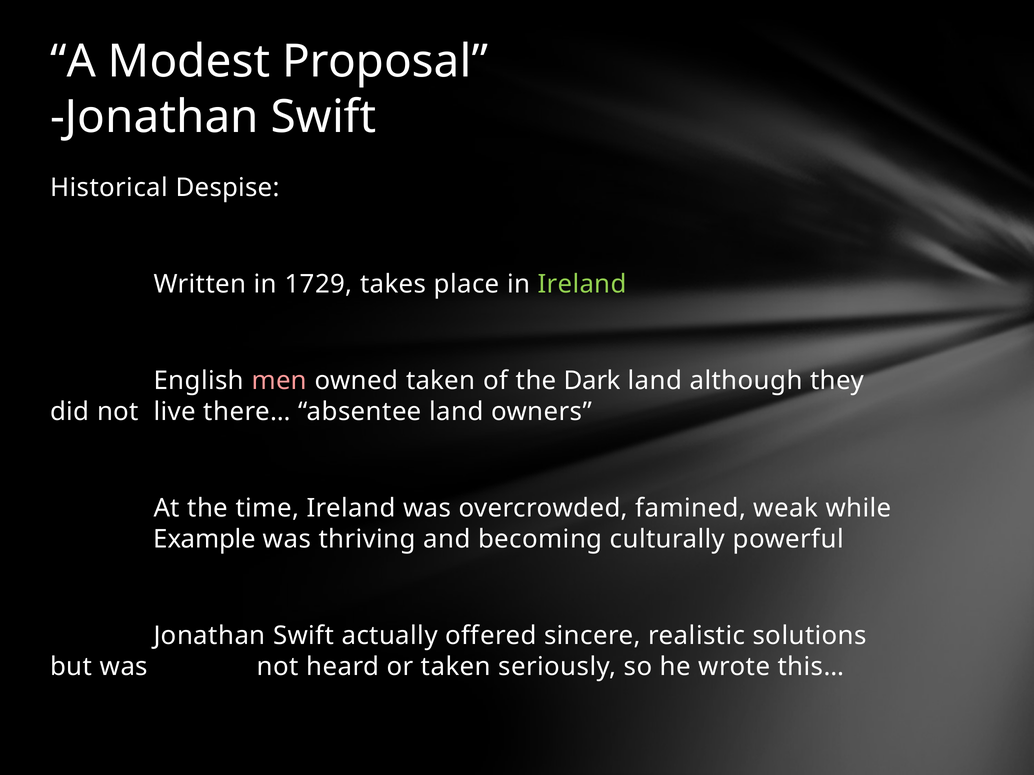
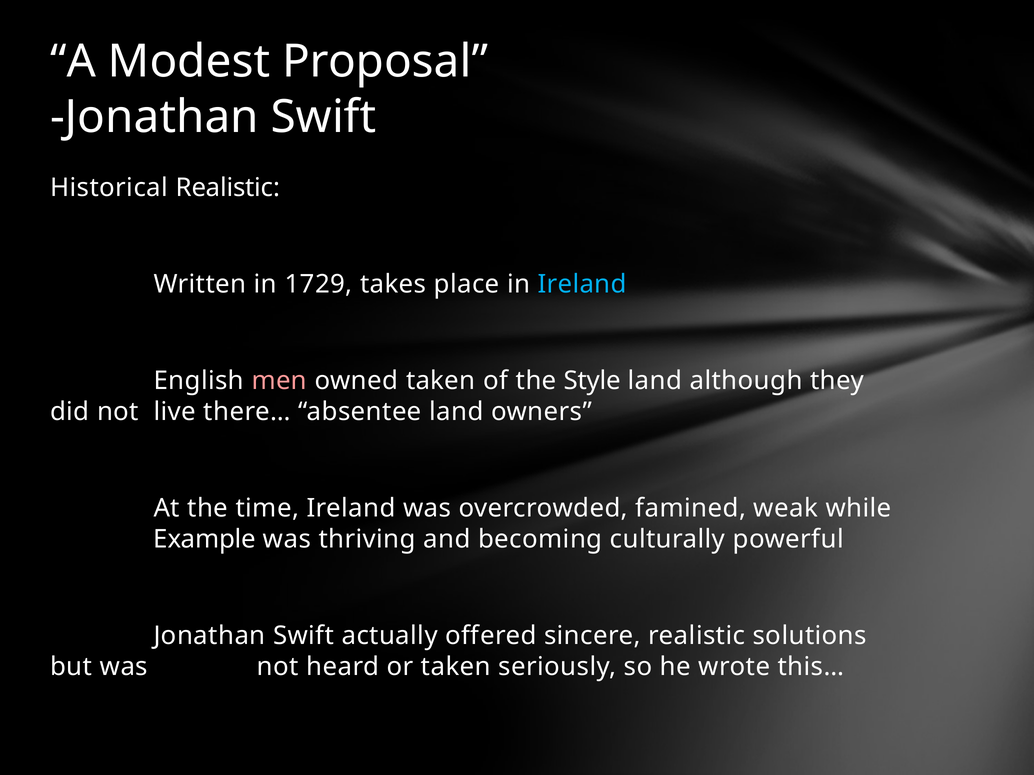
Historical Despise: Despise -> Realistic
Ireland at (582, 284) colour: light green -> light blue
Dark: Dark -> Style
